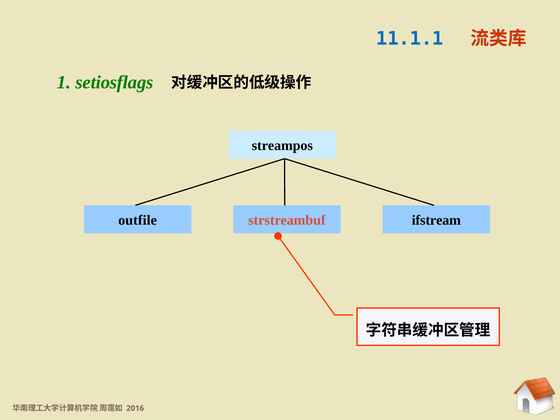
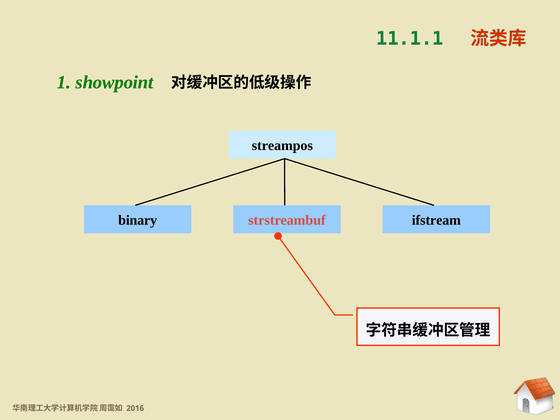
11.1.1 colour: blue -> green
setiosflags: setiosflags -> showpoint
outfile: outfile -> binary
